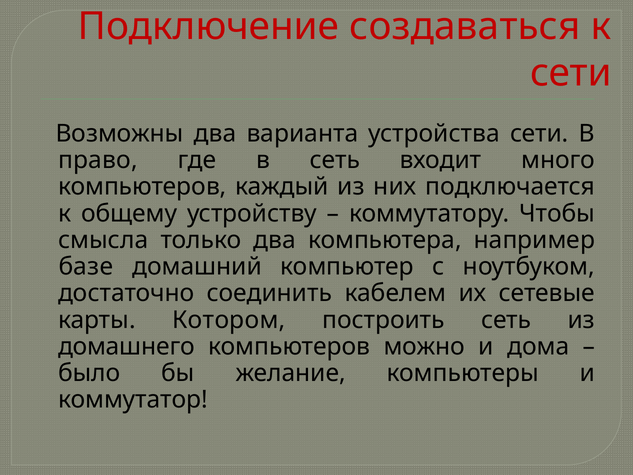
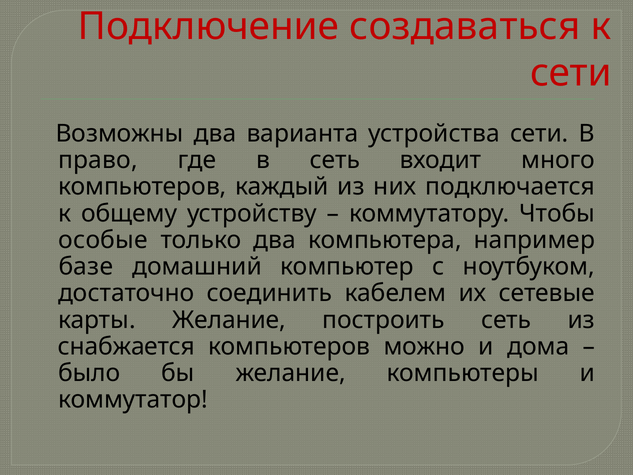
смысла: смысла -> особые
карты Котором: Котором -> Желание
домашнего: домашнего -> снабжается
